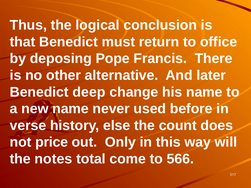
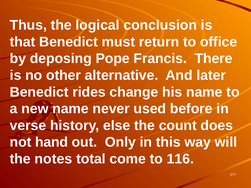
deep: deep -> rides
price: price -> hand
566: 566 -> 116
